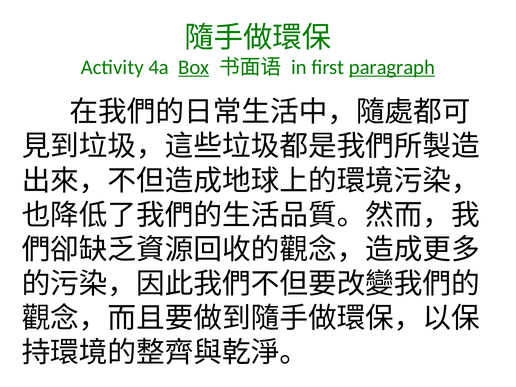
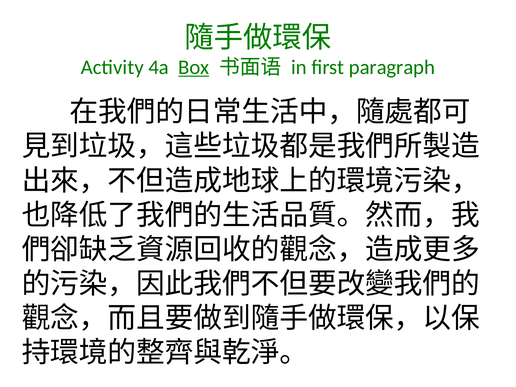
paragraph underline: present -> none
